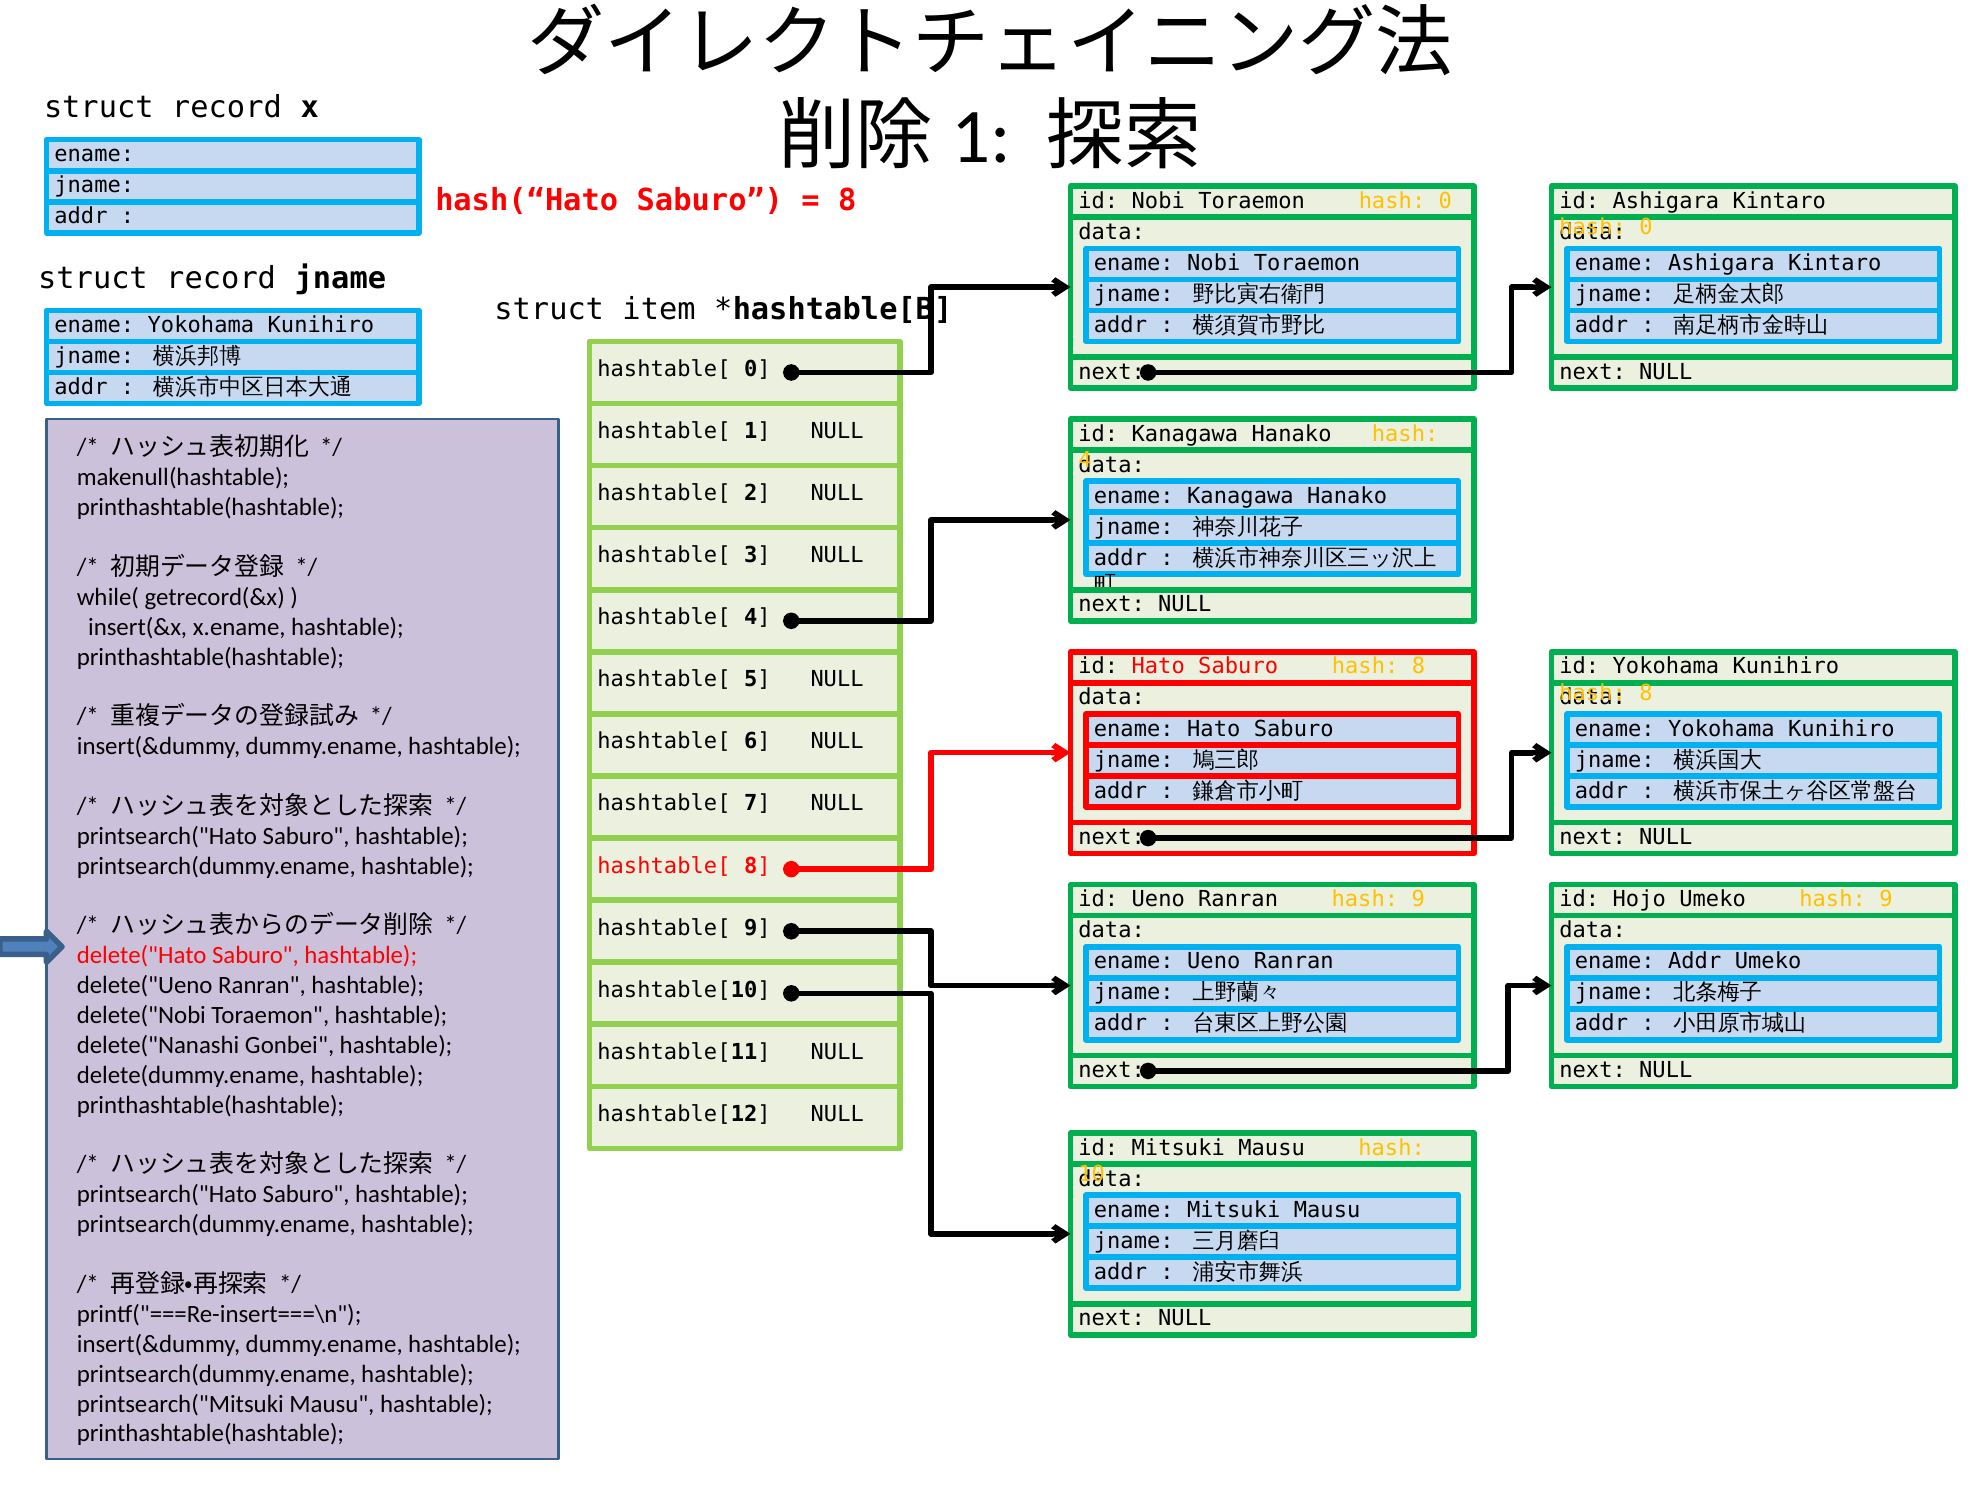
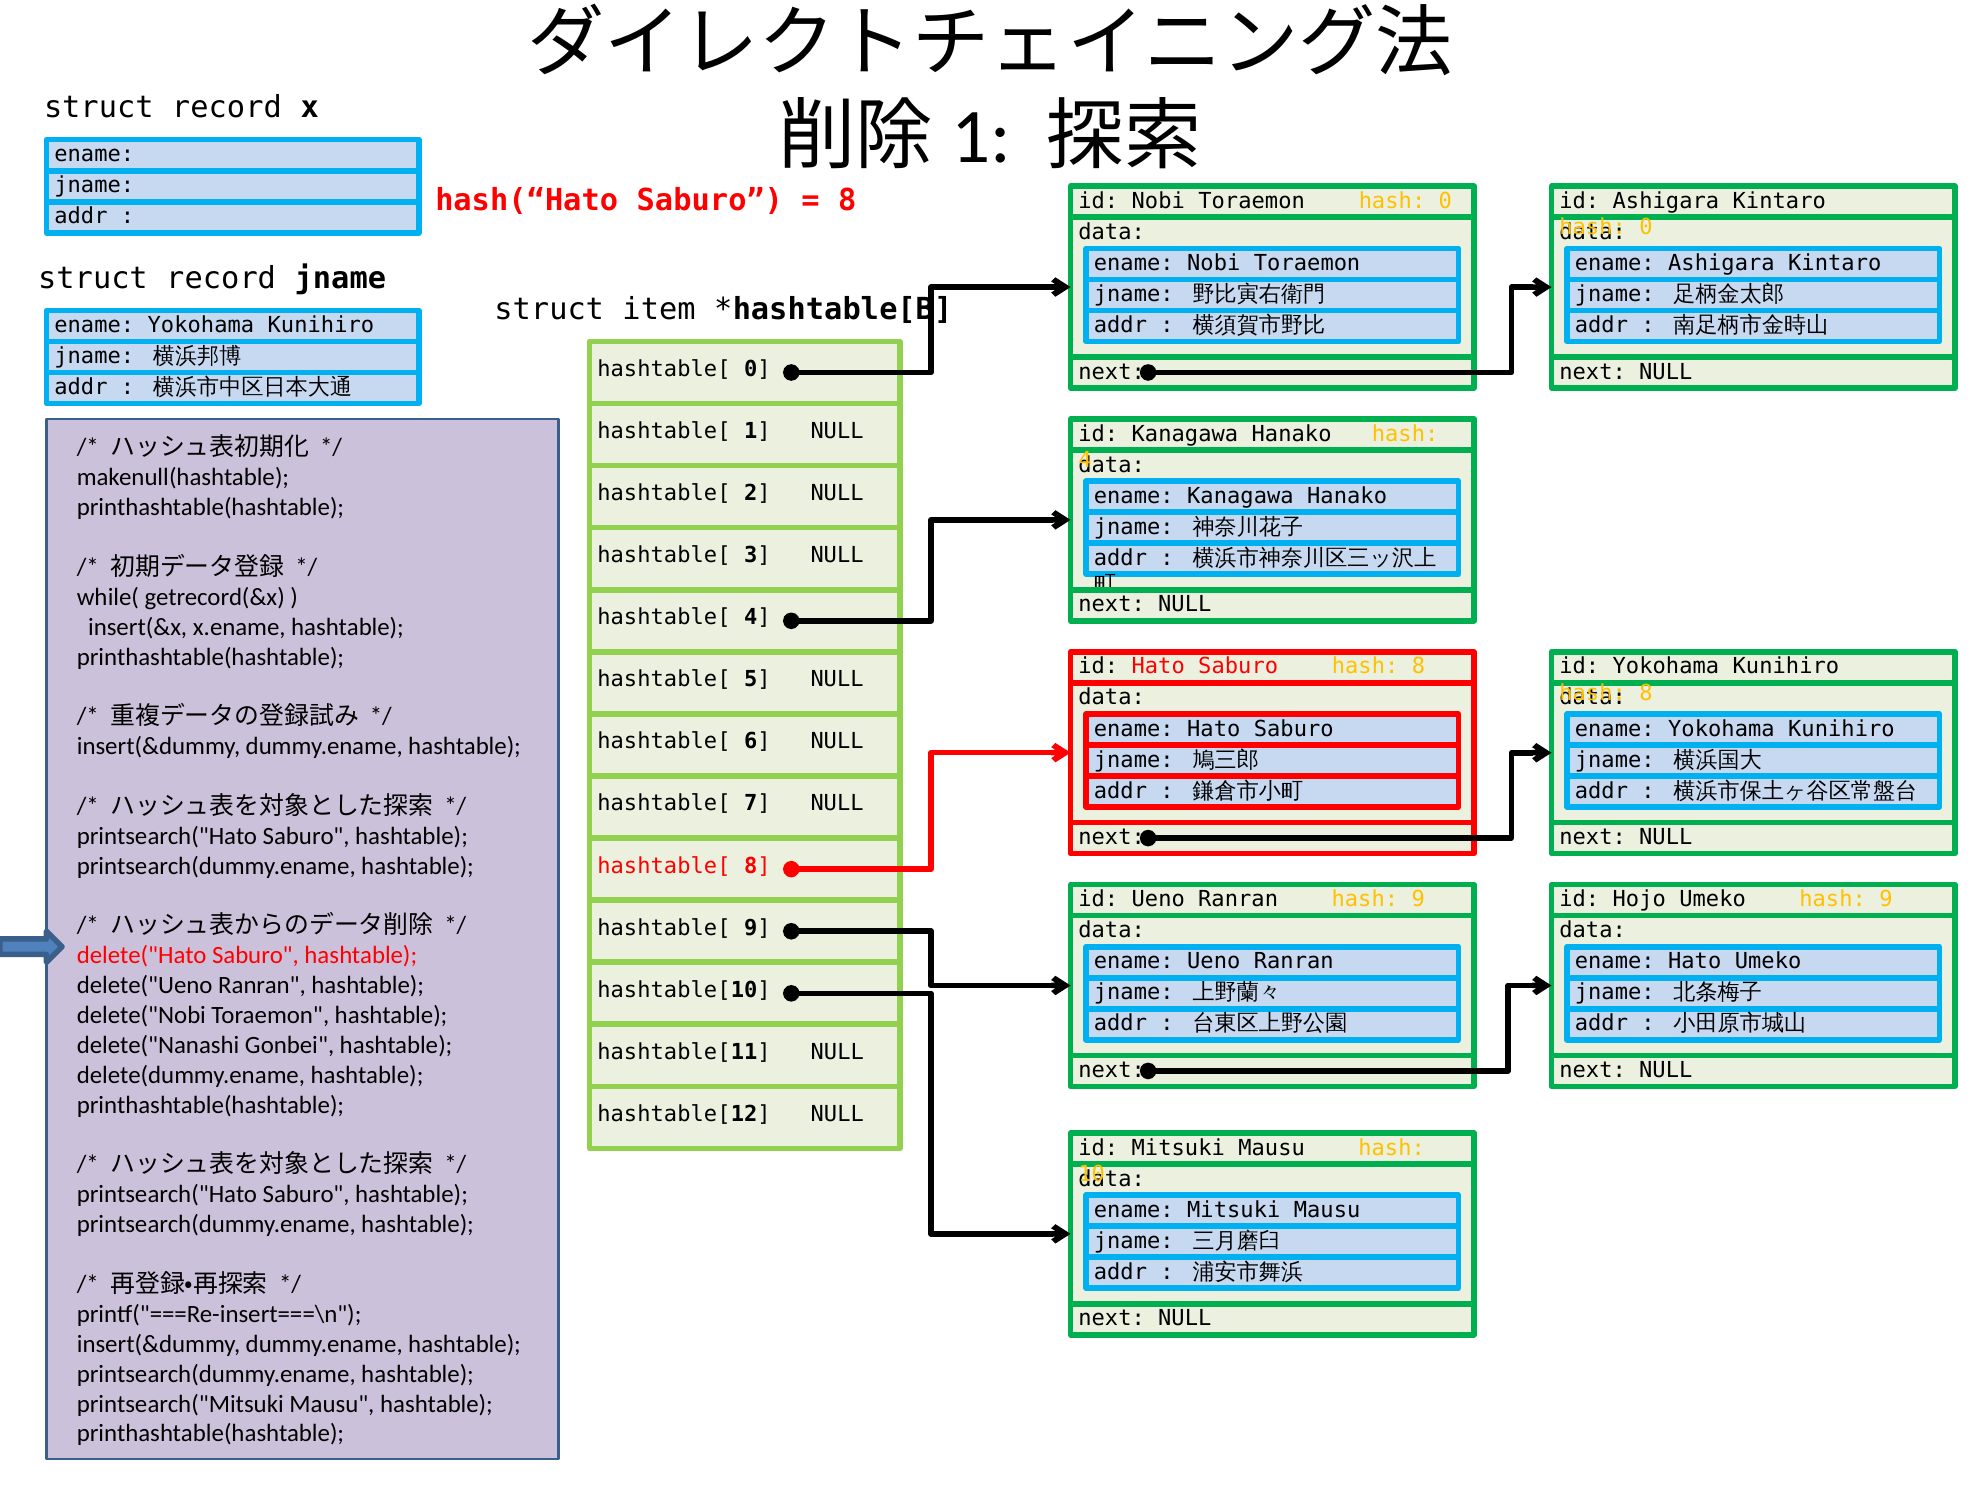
Addr at (1695, 961): Addr -> Hato
